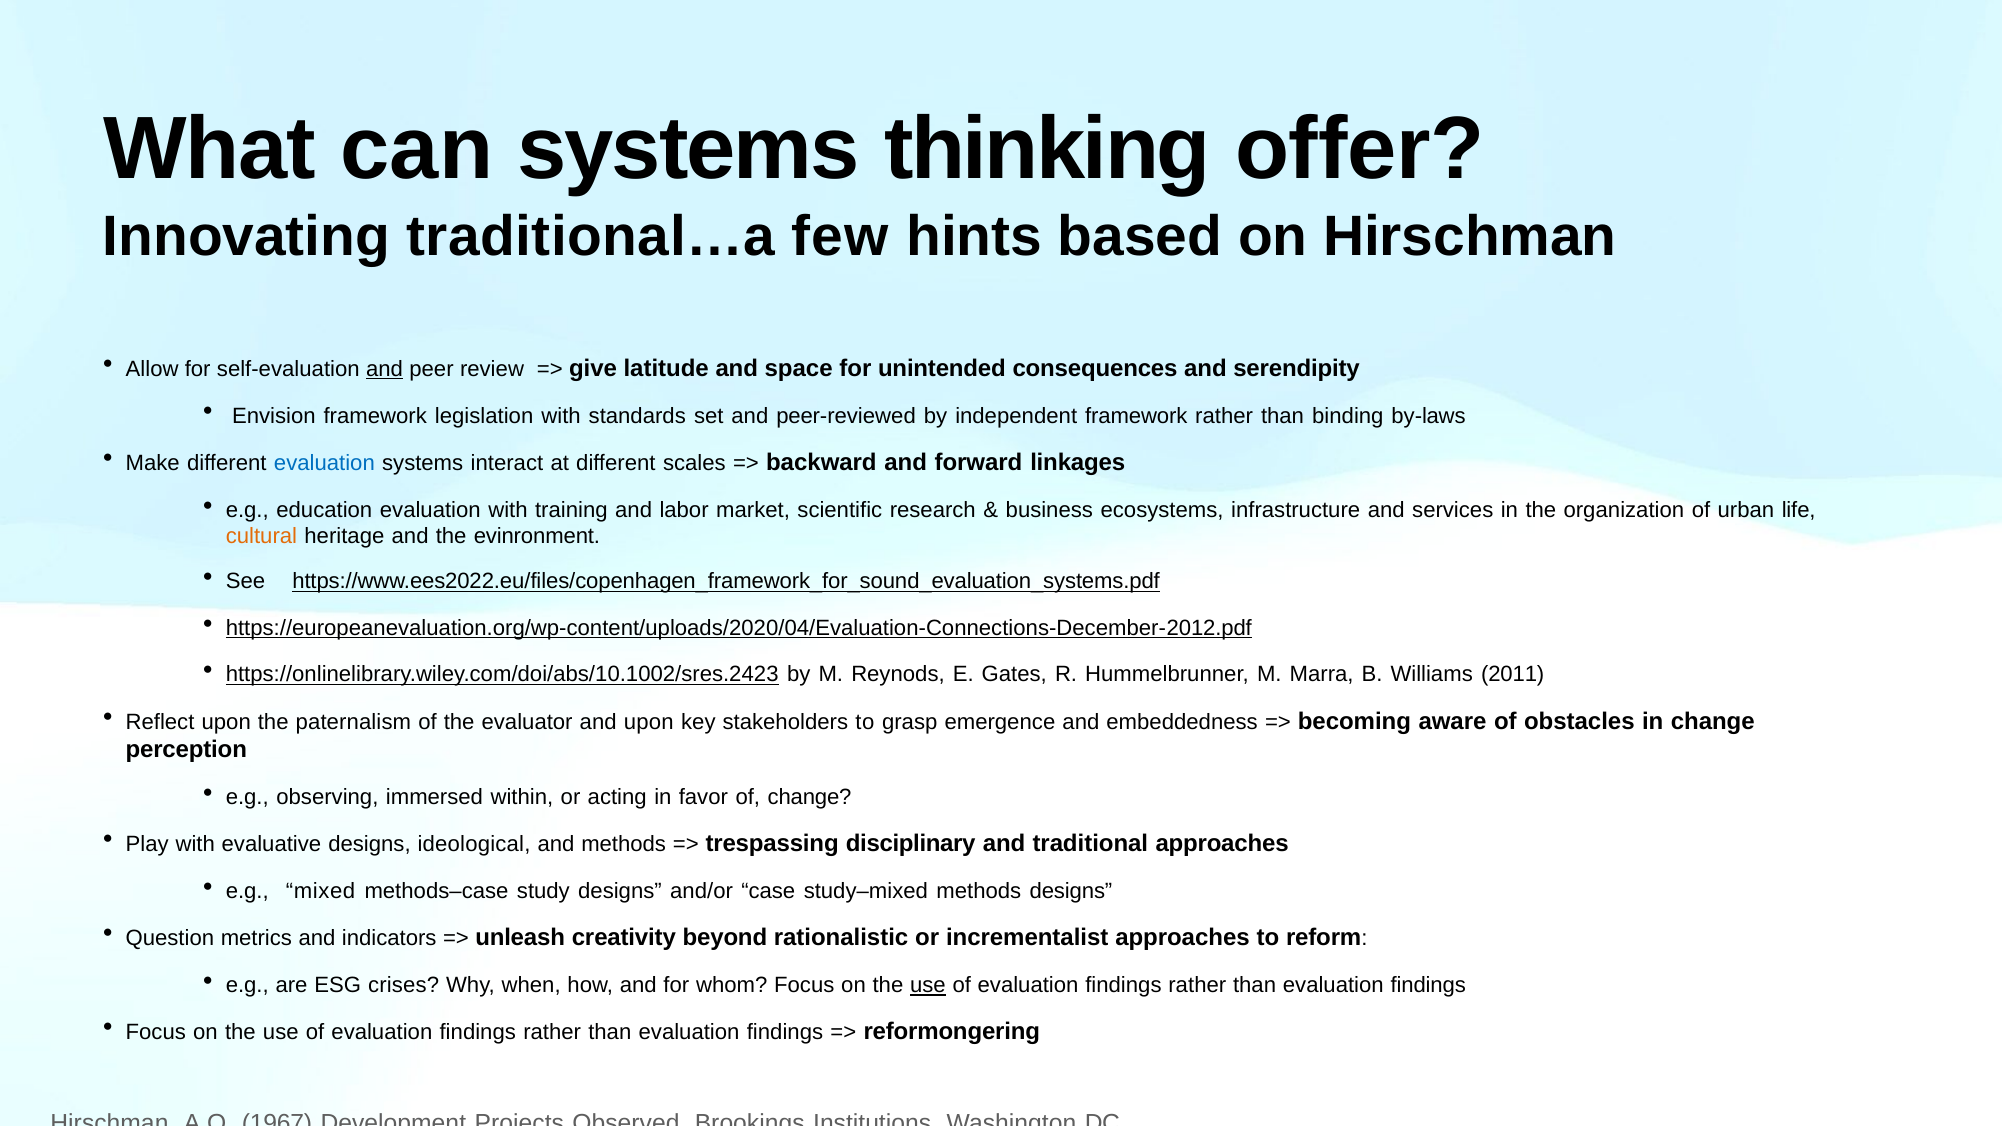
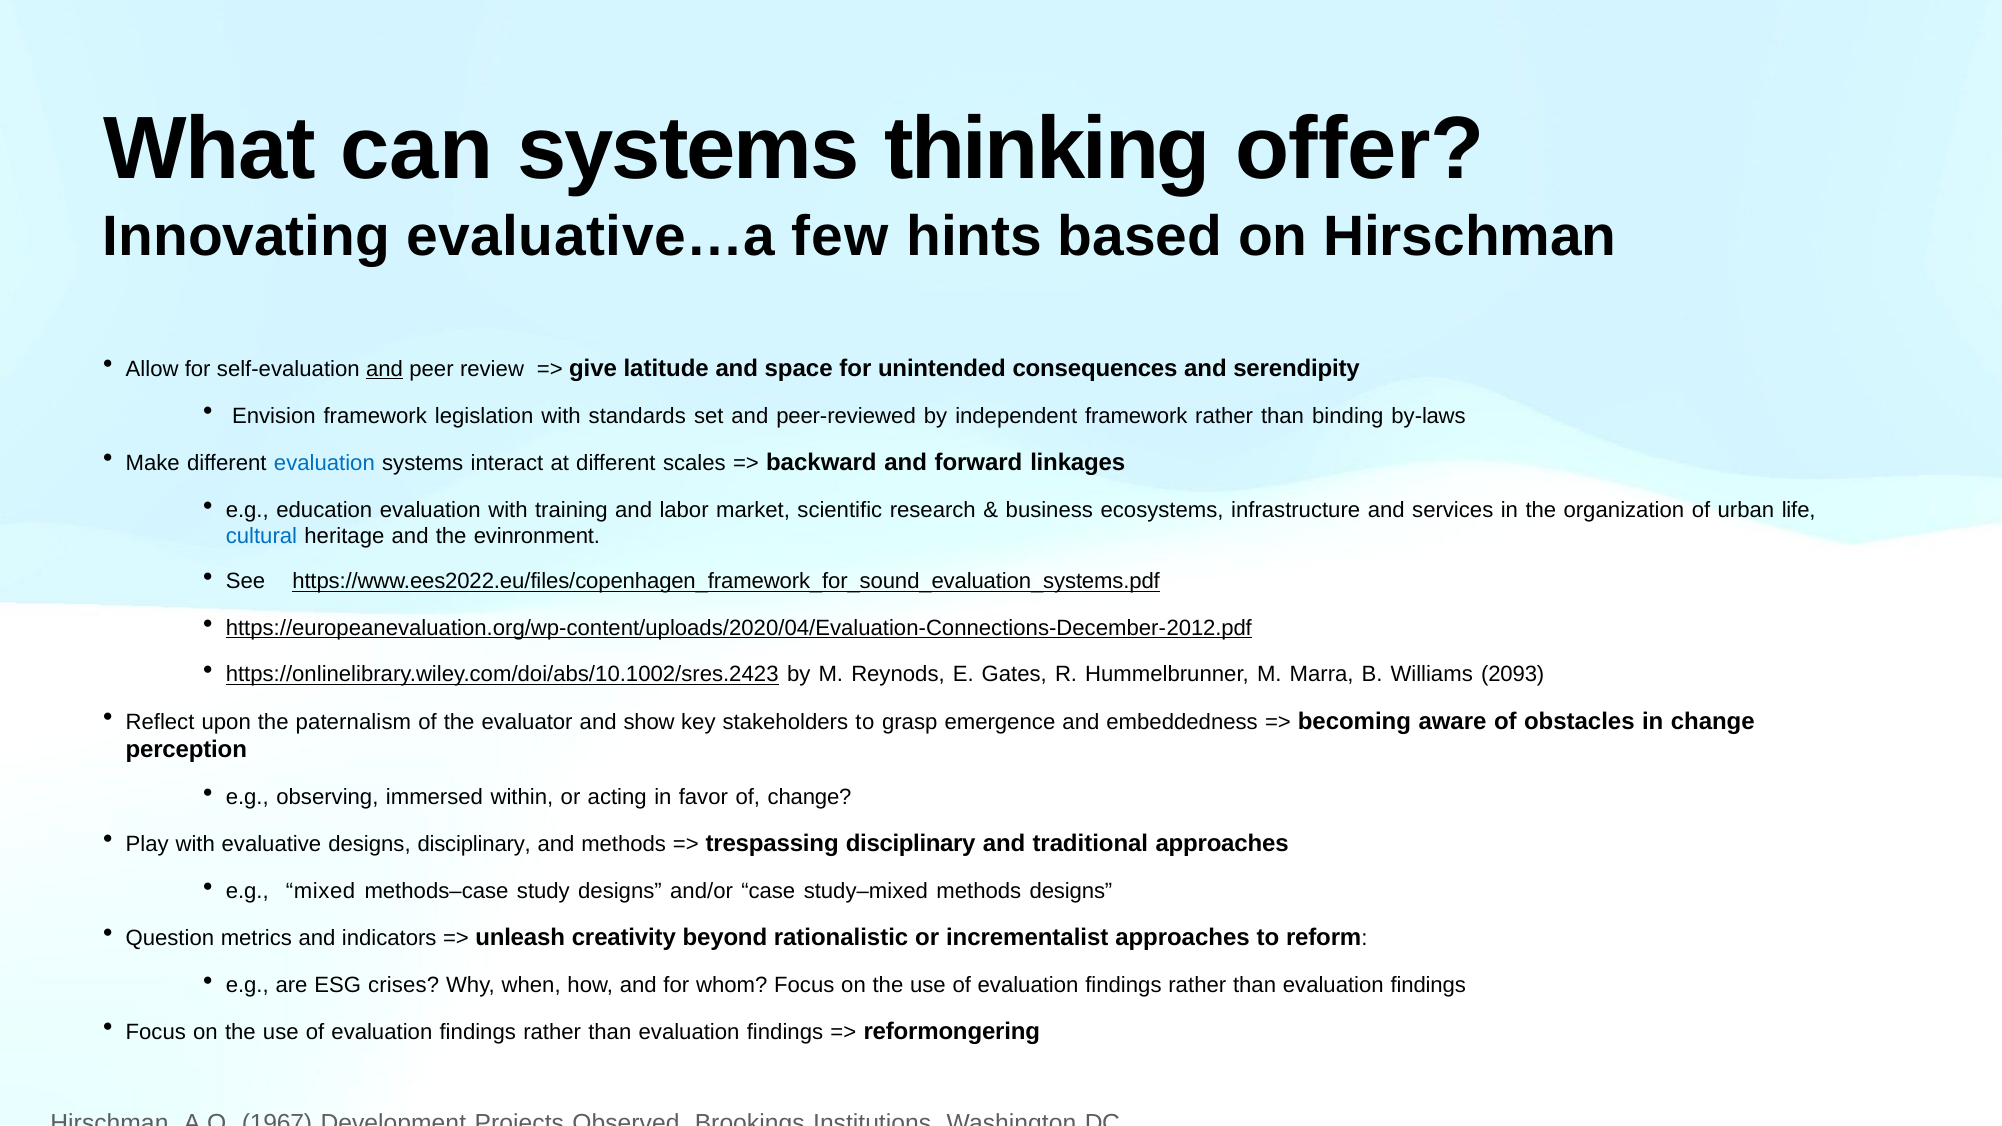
traditional…a: traditional…a -> evaluative…a
cultural colour: orange -> blue
2011: 2011 -> 2093
and upon: upon -> show
designs ideological: ideological -> disciplinary
use at (928, 986) underline: present -> none
